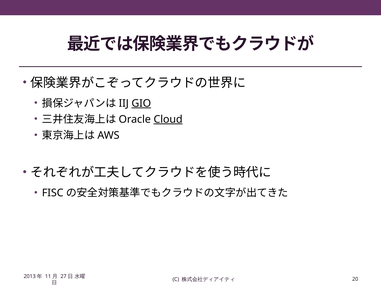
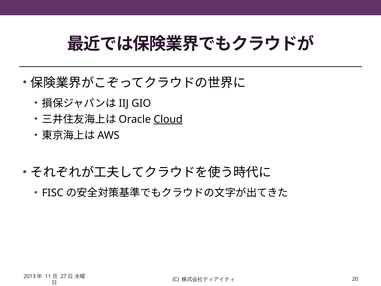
GIO underline: present -> none
